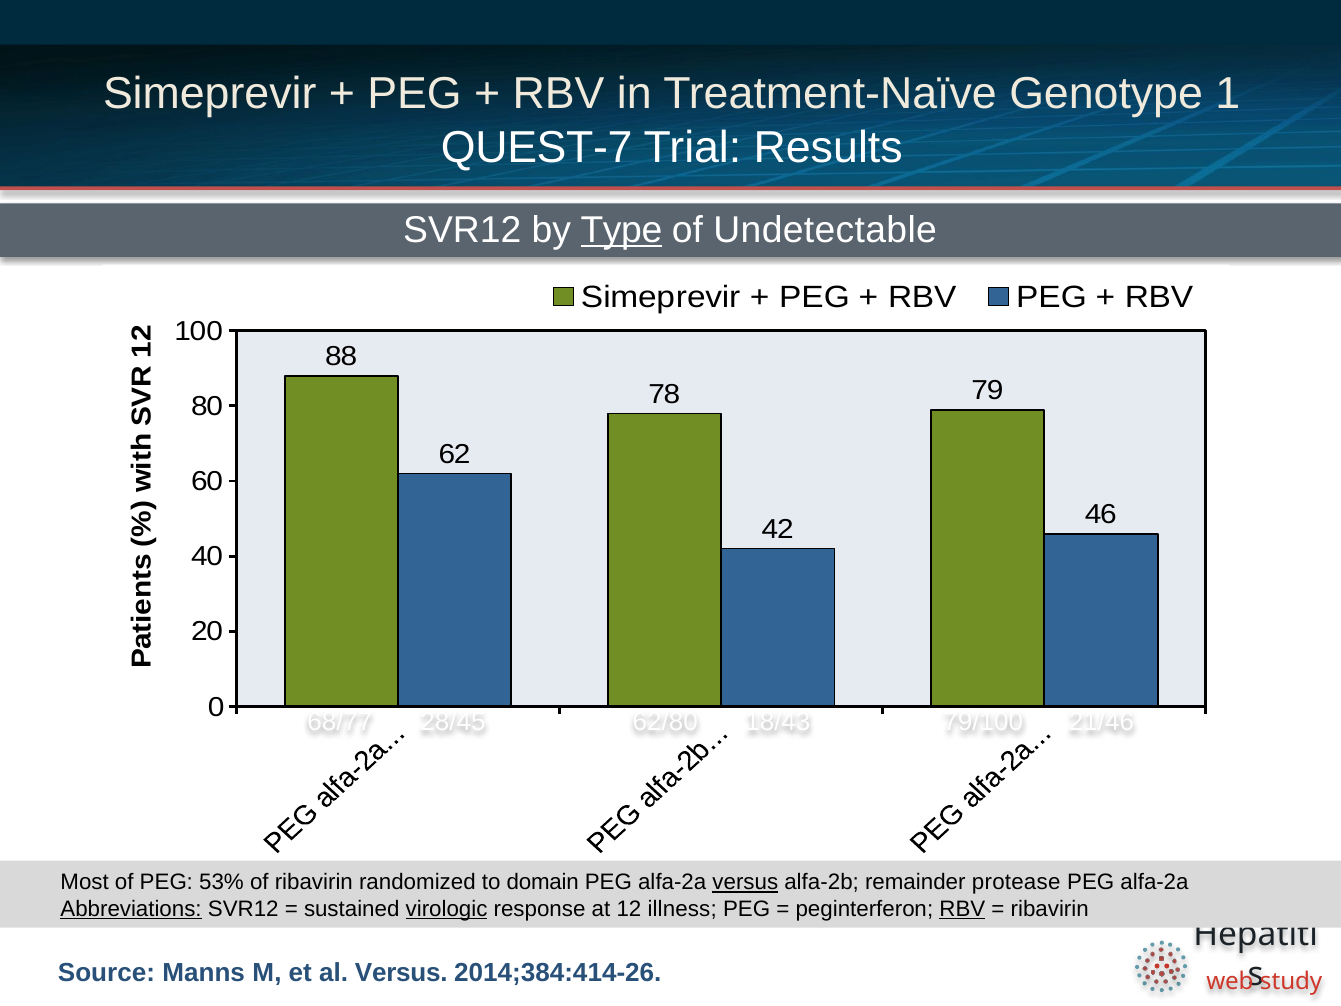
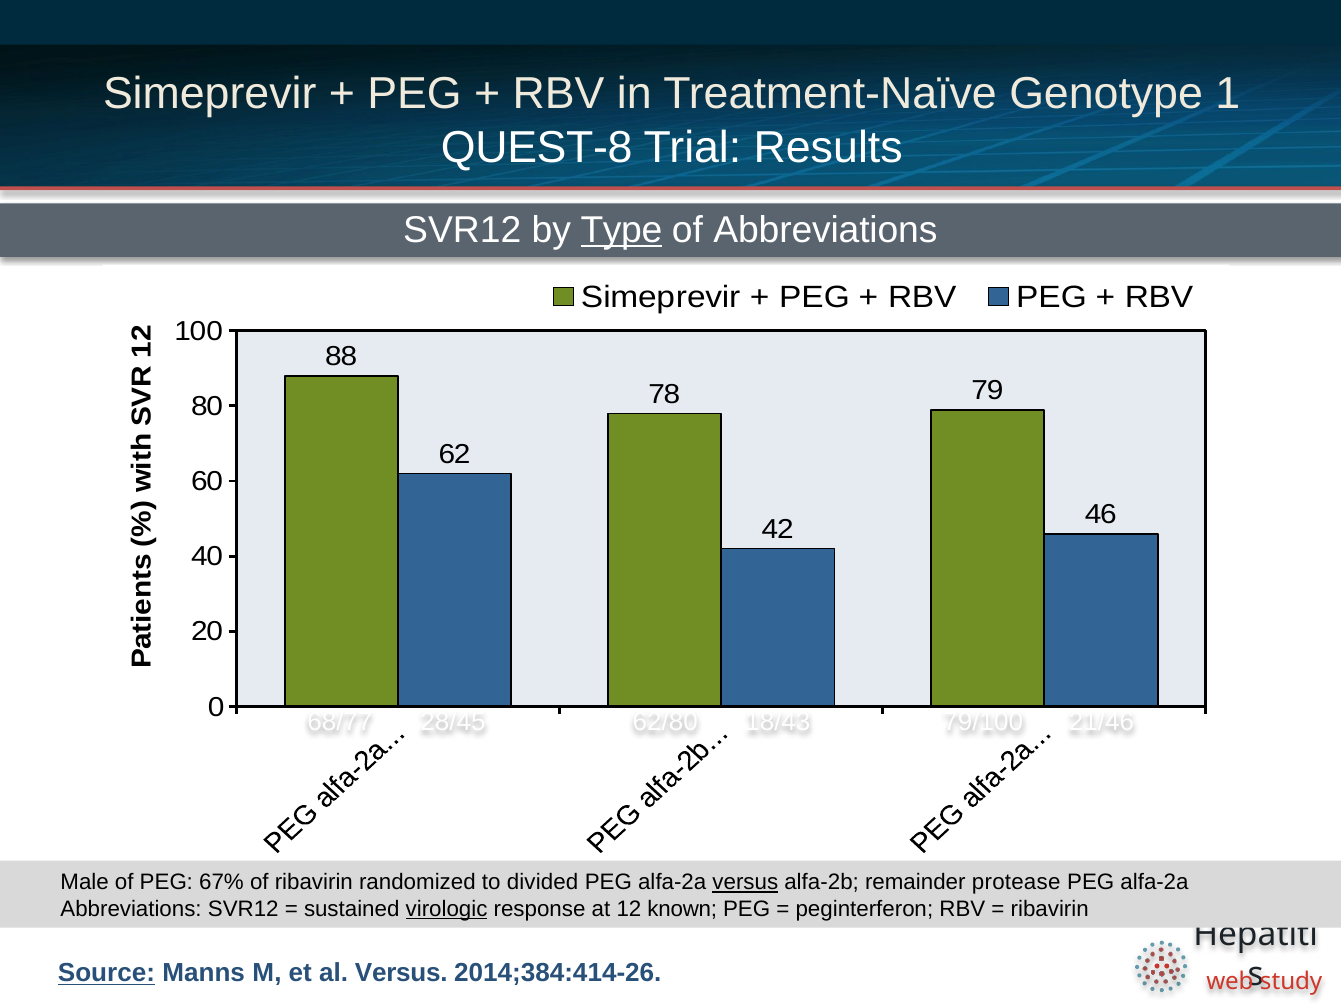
QUEST-7: QUEST-7 -> QUEST-8
of Undetectable: Undetectable -> Abbreviations
Most: Most -> Male
53%: 53% -> 67%
domain: domain -> divided
Abbreviations at (131, 909) underline: present -> none
illness: illness -> known
RBV at (962, 909) underline: present -> none
Source underline: none -> present
